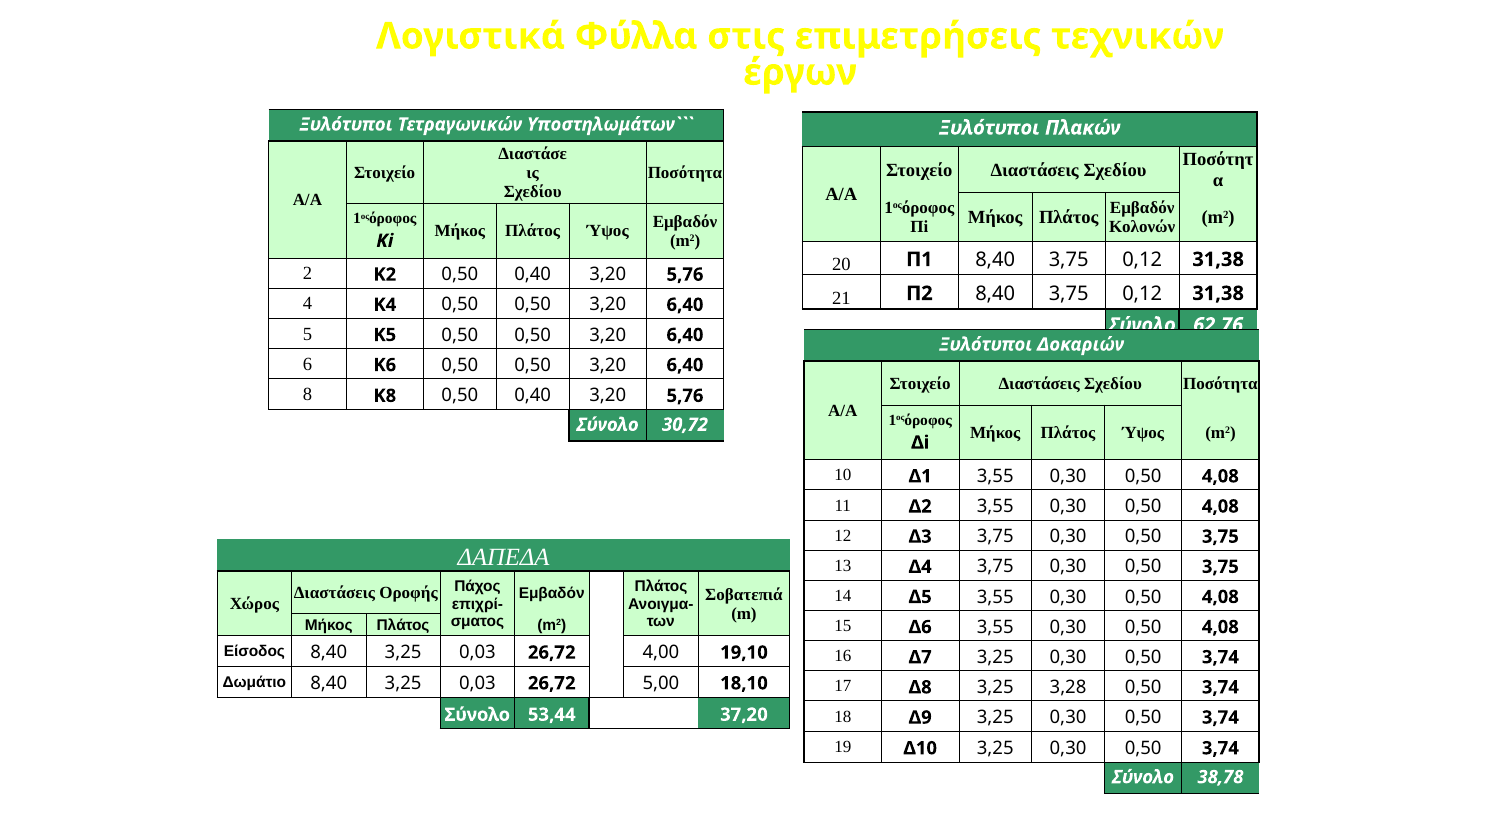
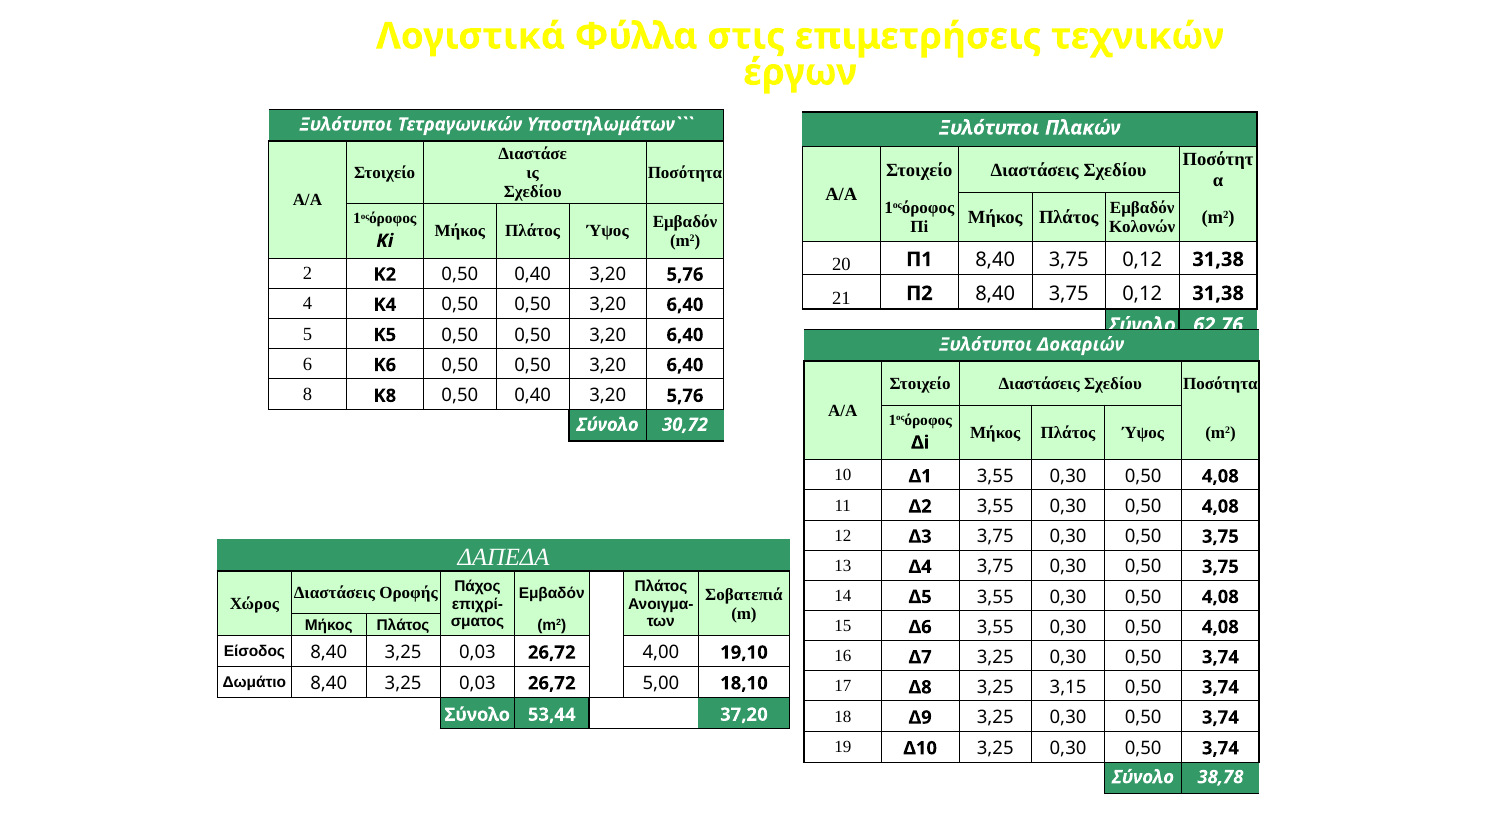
3,28: 3,28 -> 3,15
